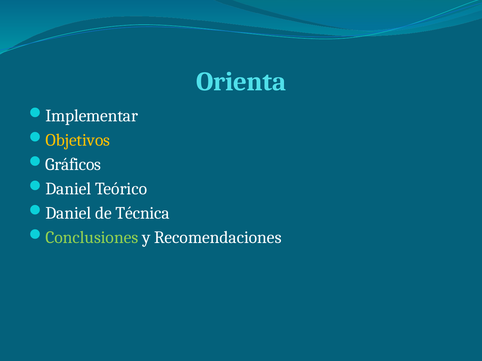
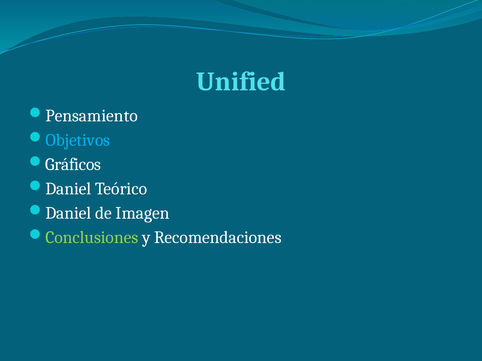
Orienta: Orienta -> Unified
Implementar: Implementar -> Pensamiento
Objetivos colour: yellow -> light blue
Técnica: Técnica -> Imagen
